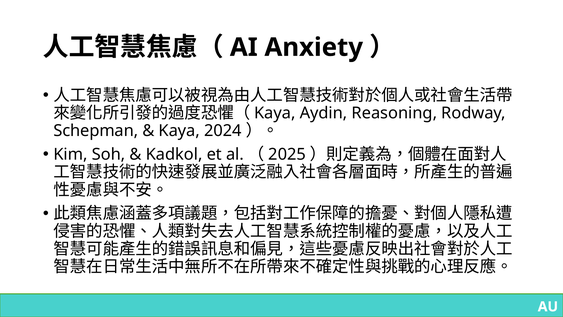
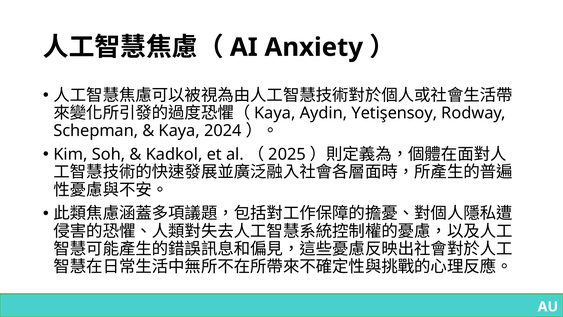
Reasoning: Reasoning -> Yetişensoy
